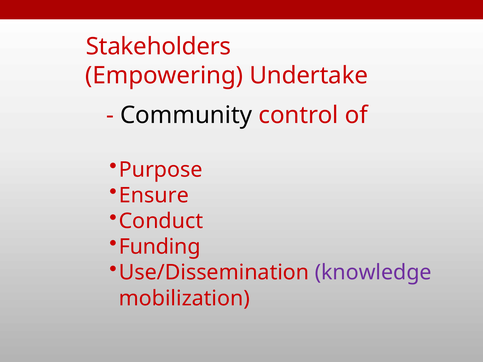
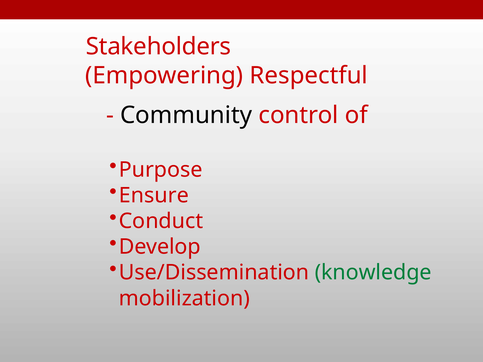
Undertake: Undertake -> Respectful
Funding: Funding -> Develop
knowledge colour: purple -> green
